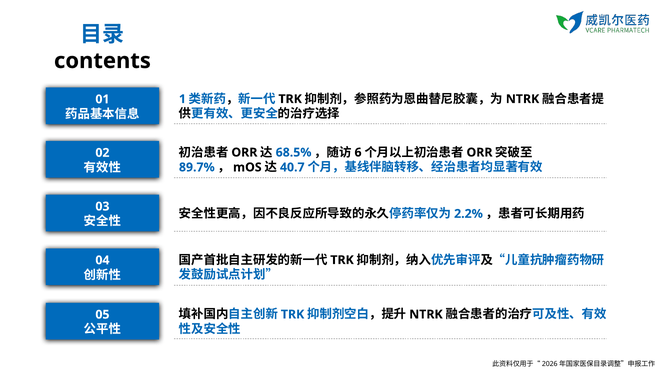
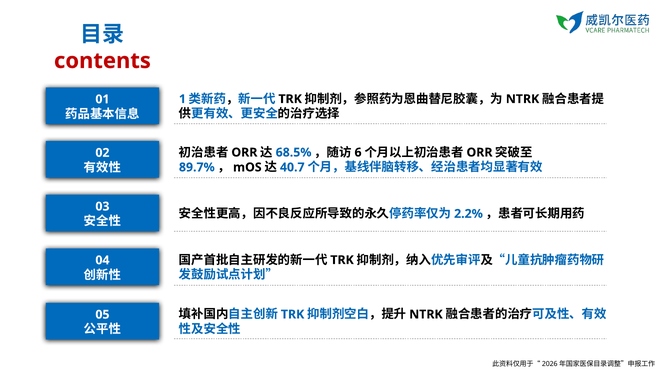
contents colour: black -> red
